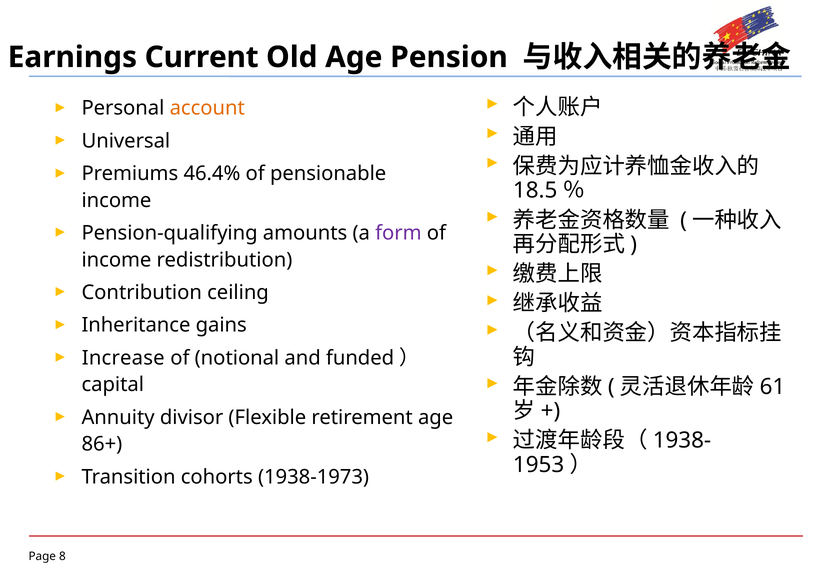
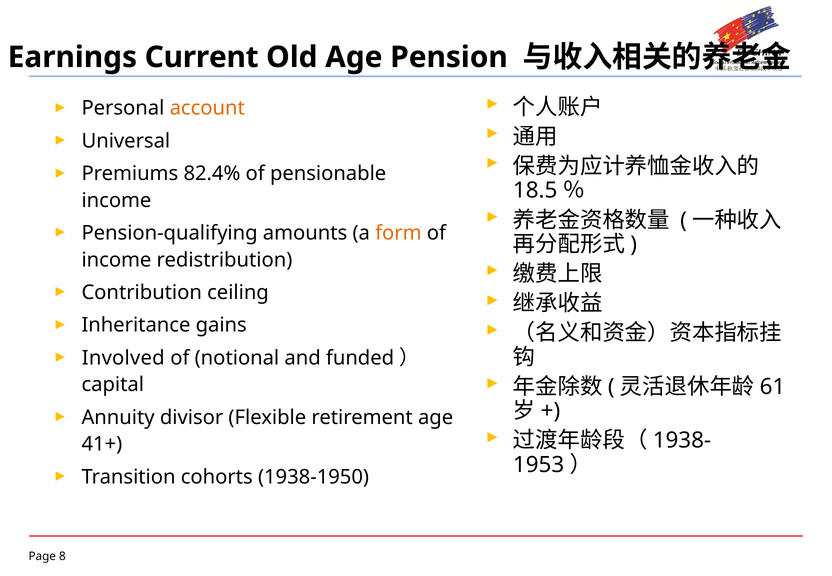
46.4%: 46.4% -> 82.4%
form colour: purple -> orange
Increase: Increase -> Involved
86+: 86+ -> 41+
1938-1973: 1938-1973 -> 1938-1950
